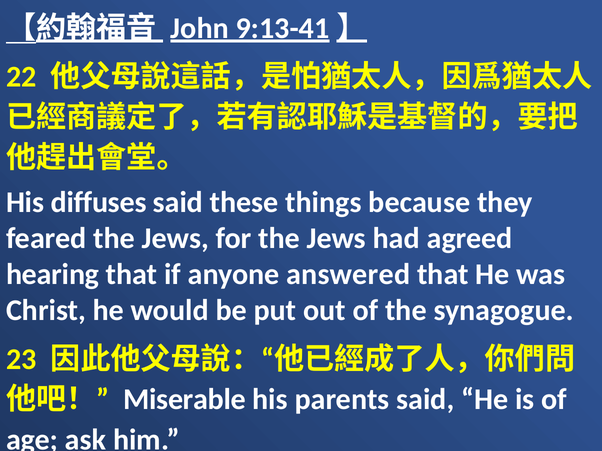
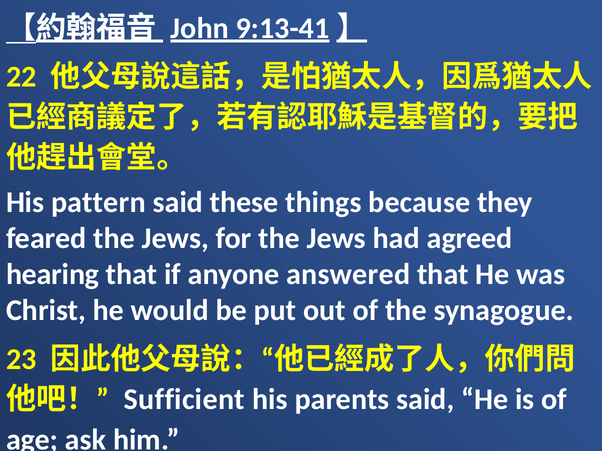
diffuses: diffuses -> pattern
Miserable: Miserable -> Sufficient
